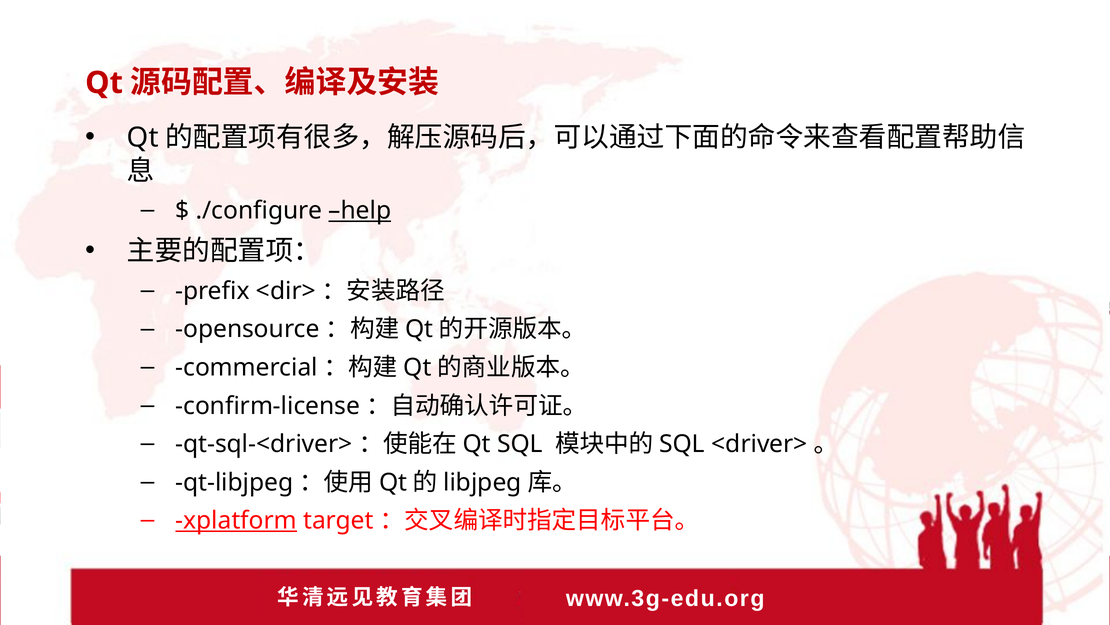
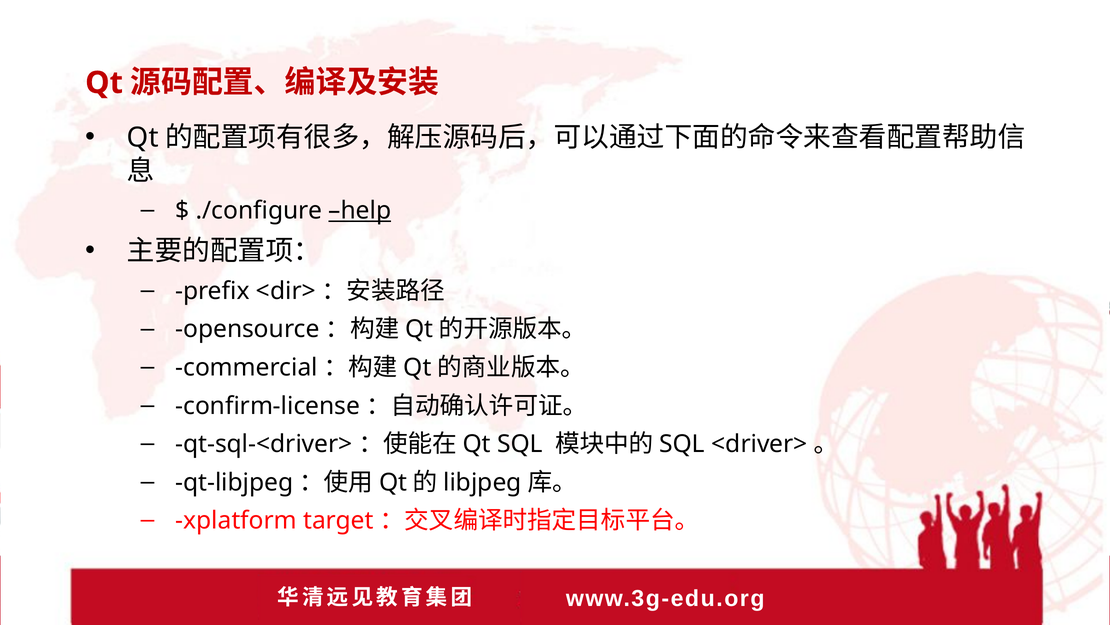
xplatform underline: present -> none
